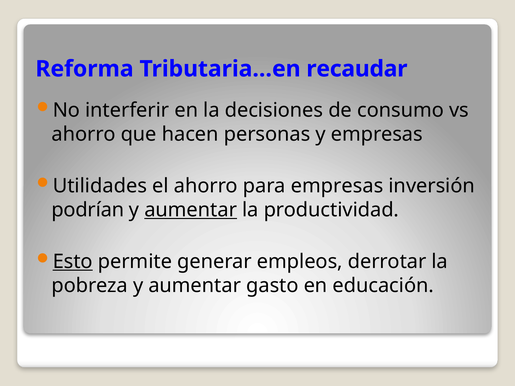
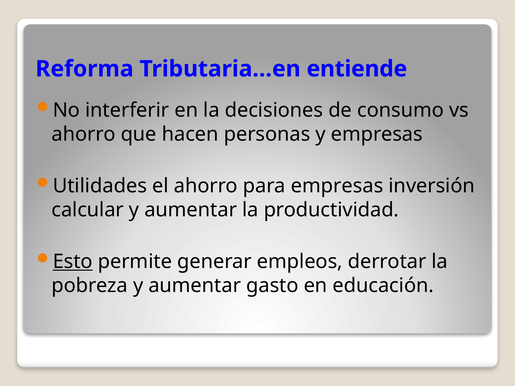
recaudar: recaudar -> entiende
podrían: podrían -> calcular
aumentar at (191, 210) underline: present -> none
